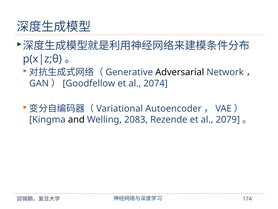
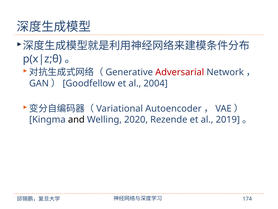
Adversarial colour: black -> red
2074: 2074 -> 2004
2083: 2083 -> 2020
2079: 2079 -> 2019
